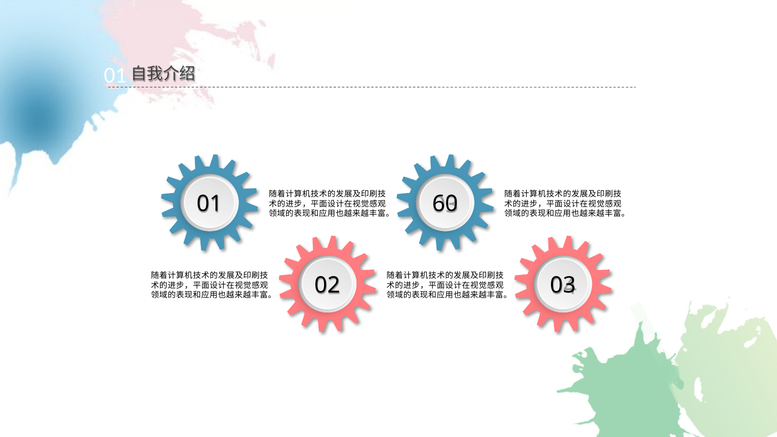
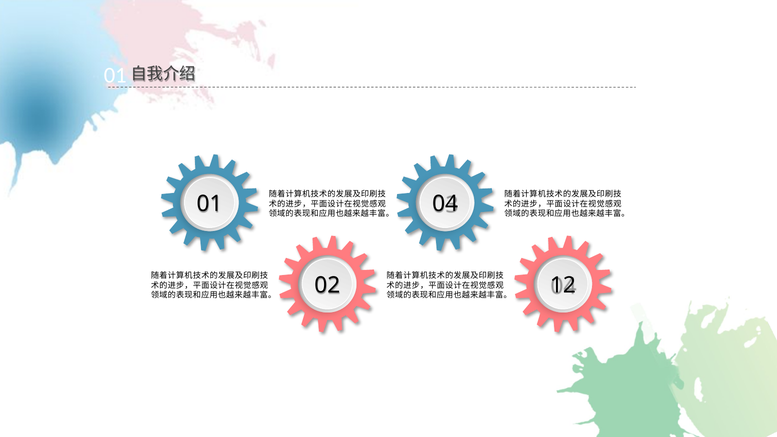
60: 60 -> 04
03: 03 -> 12
